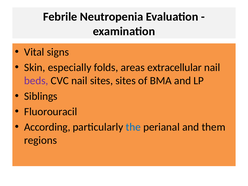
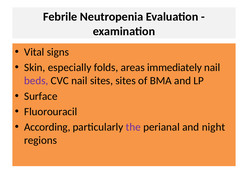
extracellular: extracellular -> immediately
Siblings: Siblings -> Surface
the colour: blue -> purple
them: them -> night
